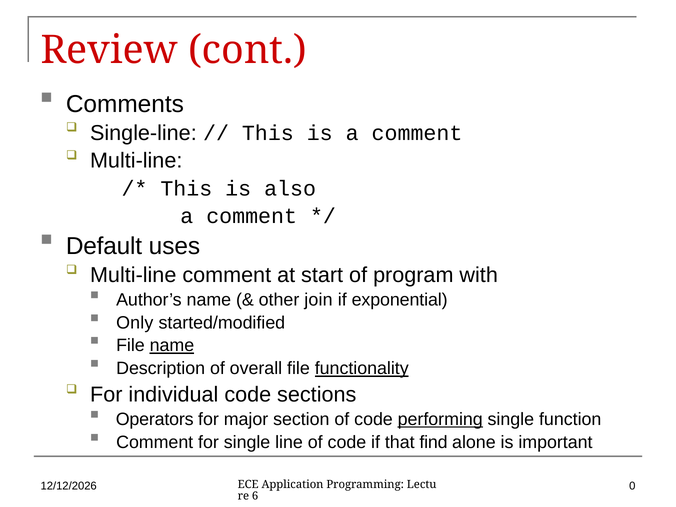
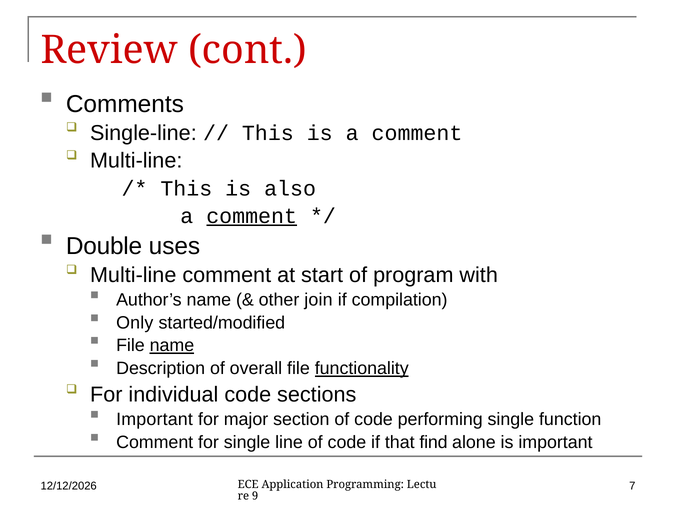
comment at (252, 216) underline: none -> present
Default: Default -> Double
exponential: exponential -> compilation
Operators at (155, 419): Operators -> Important
performing underline: present -> none
0: 0 -> 7
6: 6 -> 9
